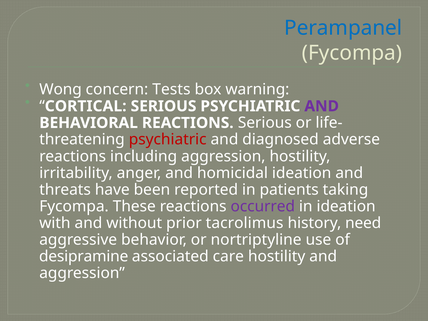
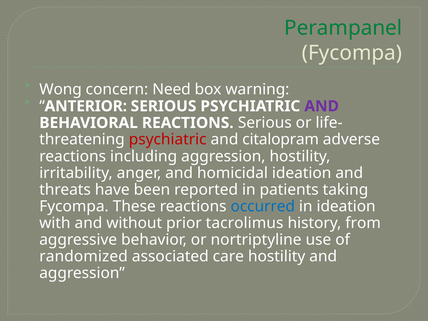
Perampanel colour: blue -> green
Tests: Tests -> Need
CORTICAL: CORTICAL -> ANTERIOR
diagnosed: diagnosed -> citalopram
occurred colour: purple -> blue
need: need -> from
desipramine: desipramine -> randomized
